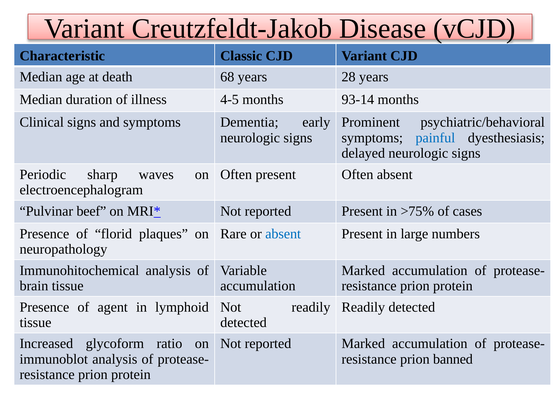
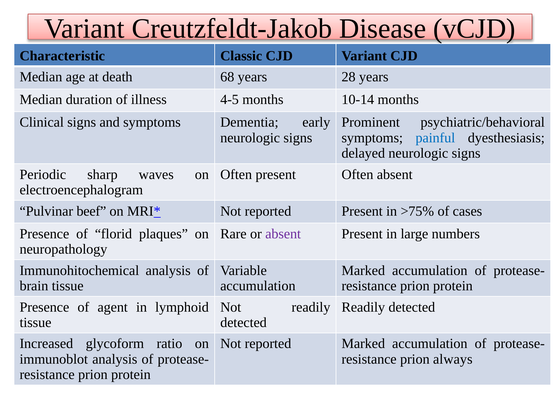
93-14: 93-14 -> 10-14
absent at (283, 234) colour: blue -> purple
banned: banned -> always
